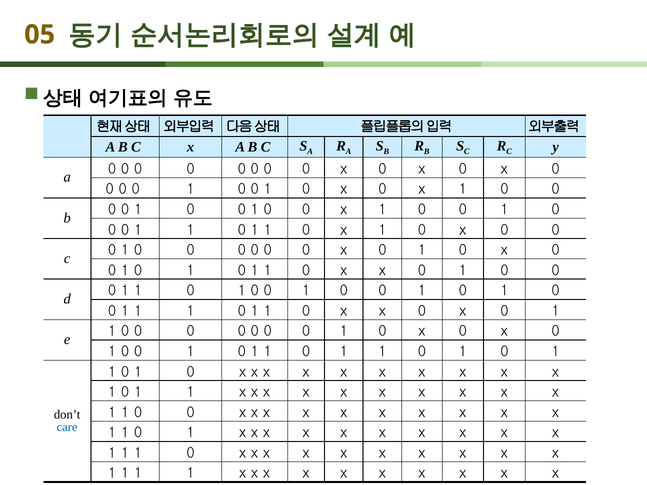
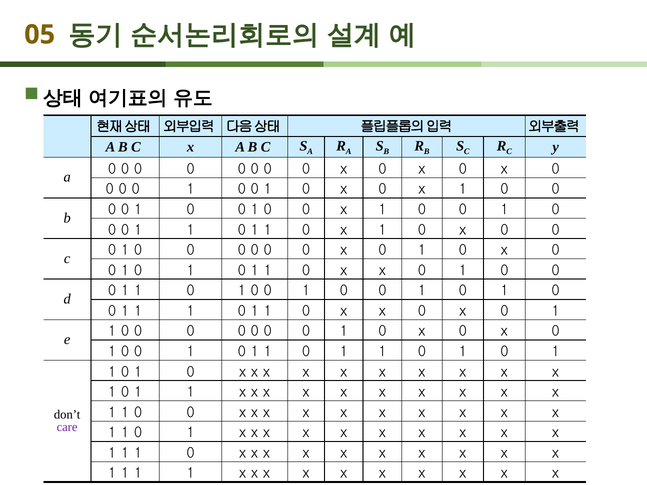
care colour: blue -> purple
